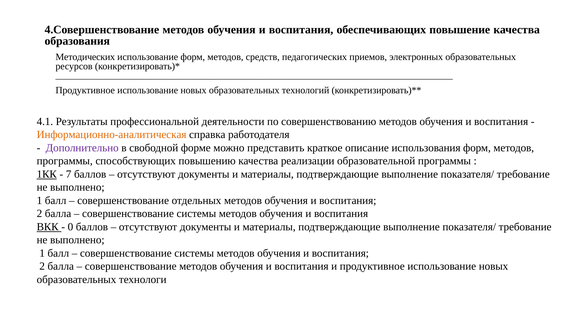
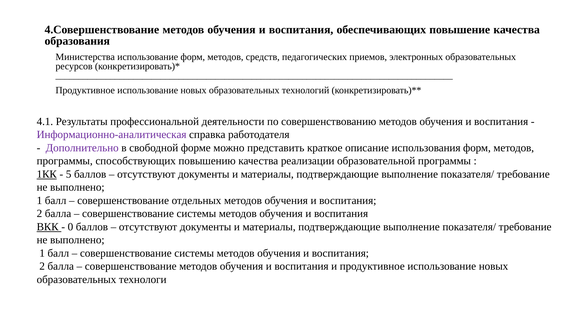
Методических: Методических -> Министерства
Информационно-аналитическая colour: orange -> purple
7: 7 -> 5
